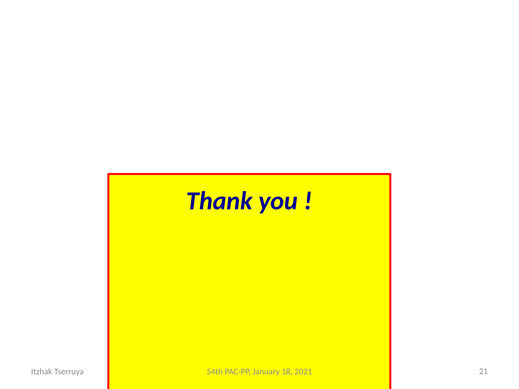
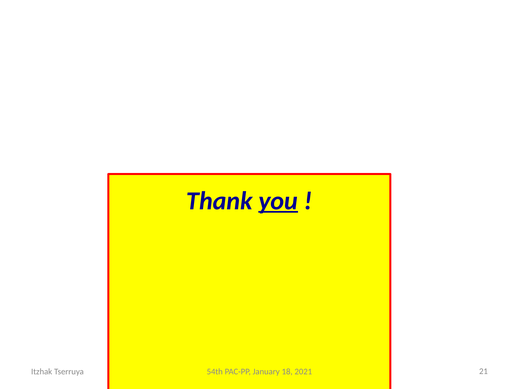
you underline: none -> present
